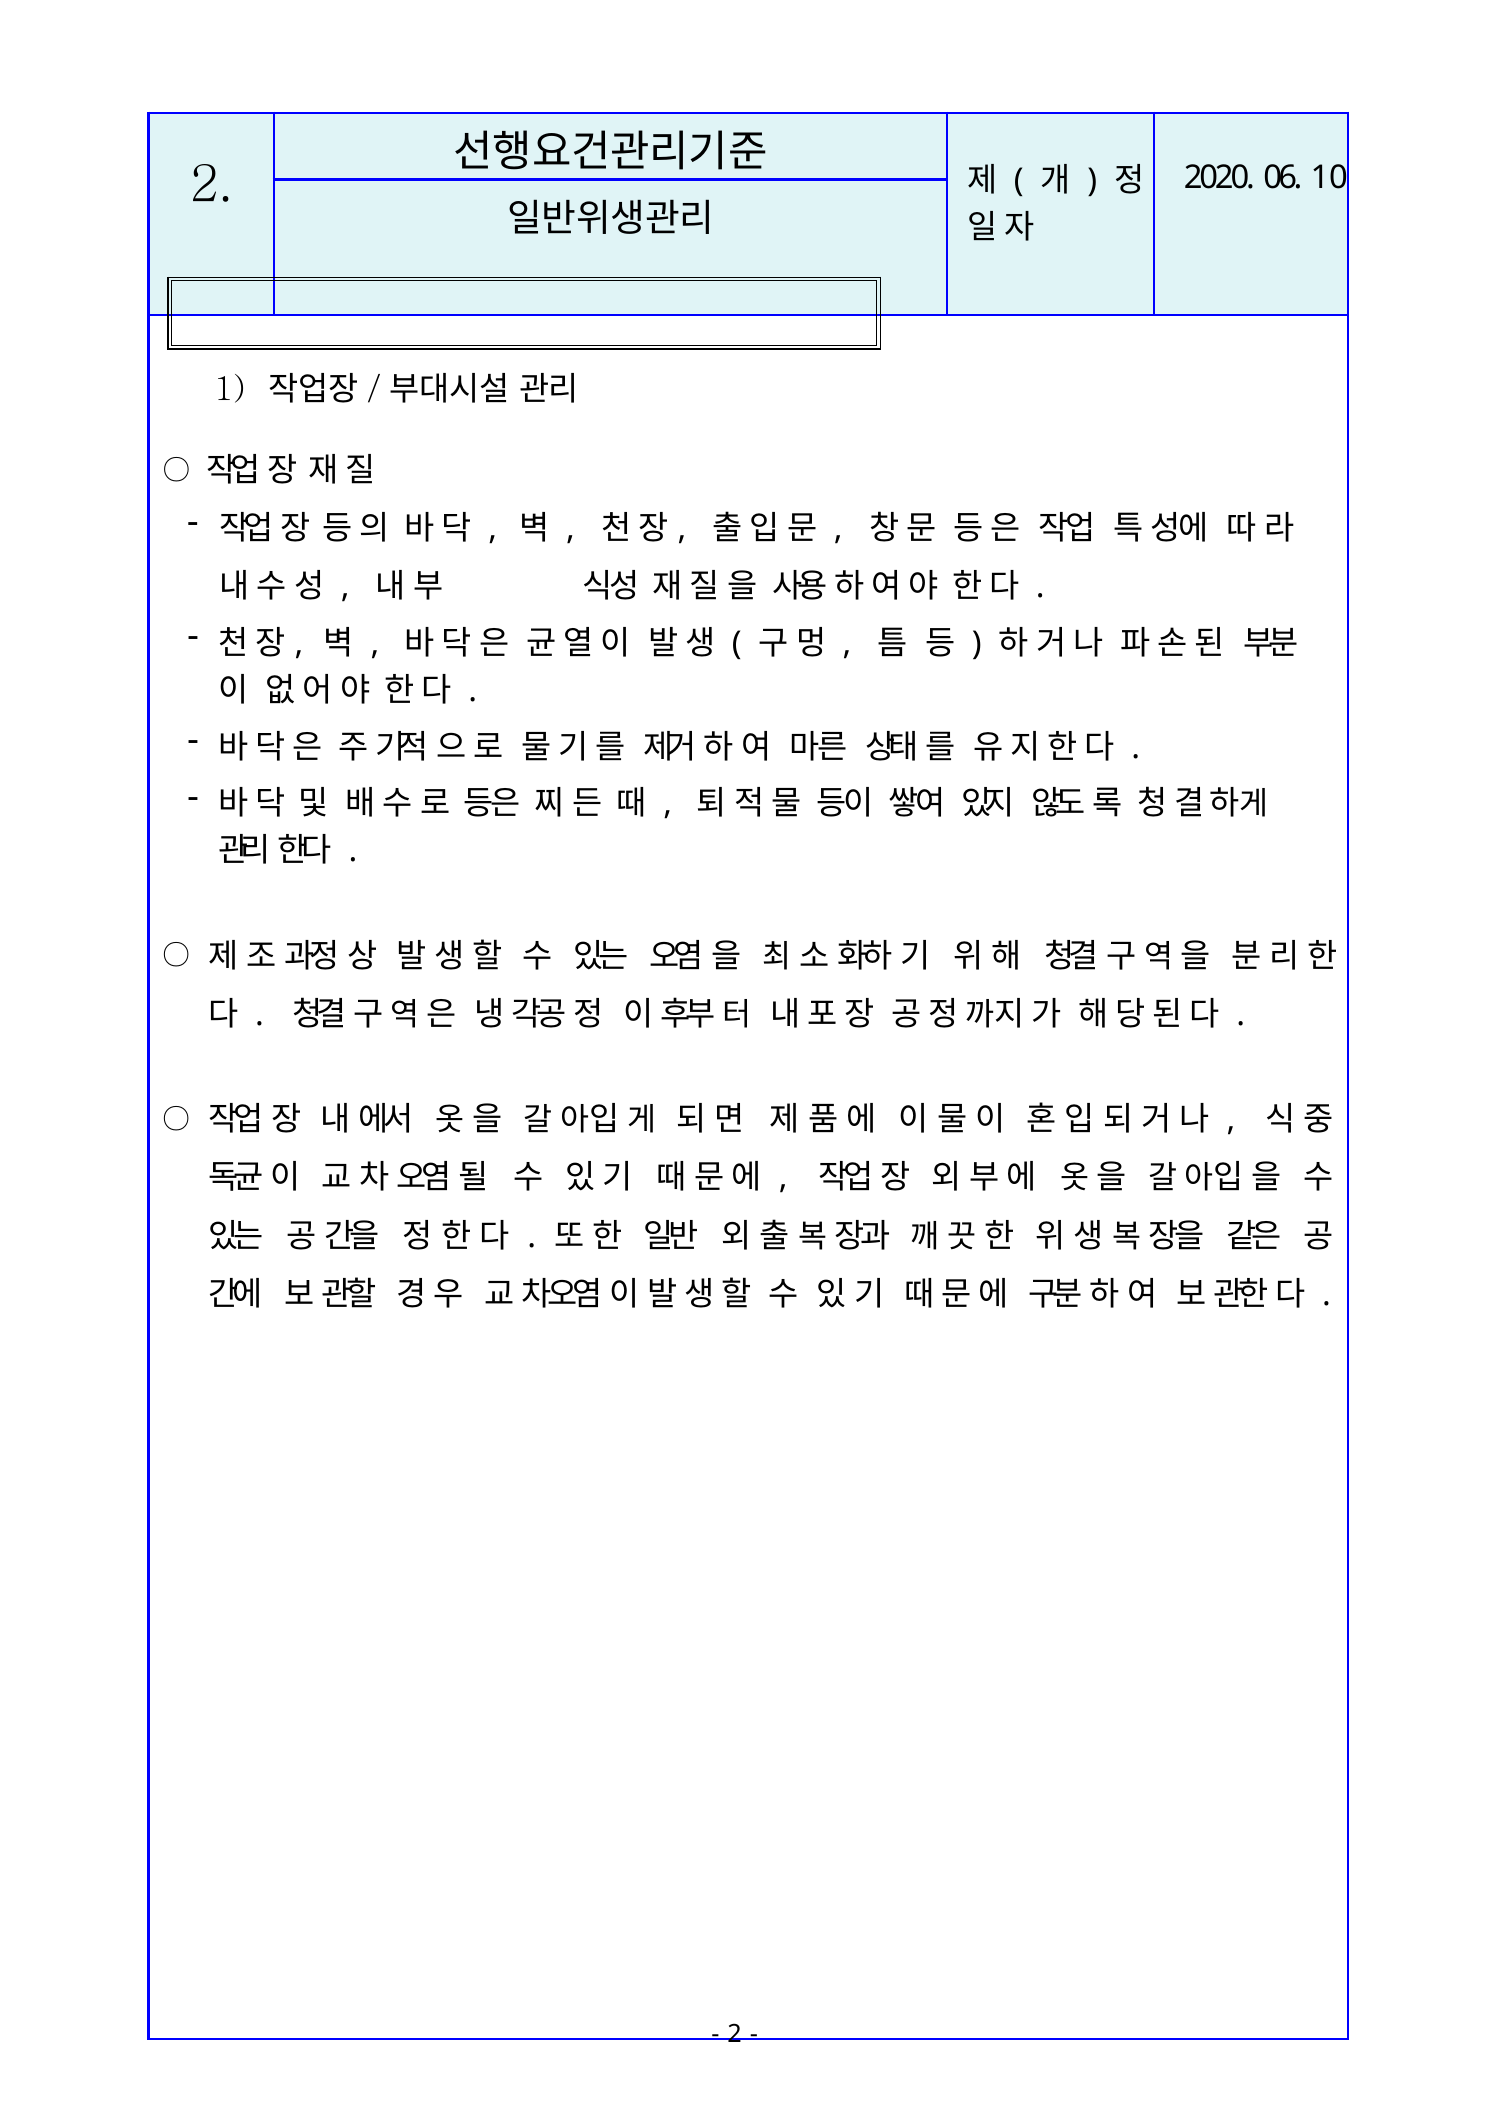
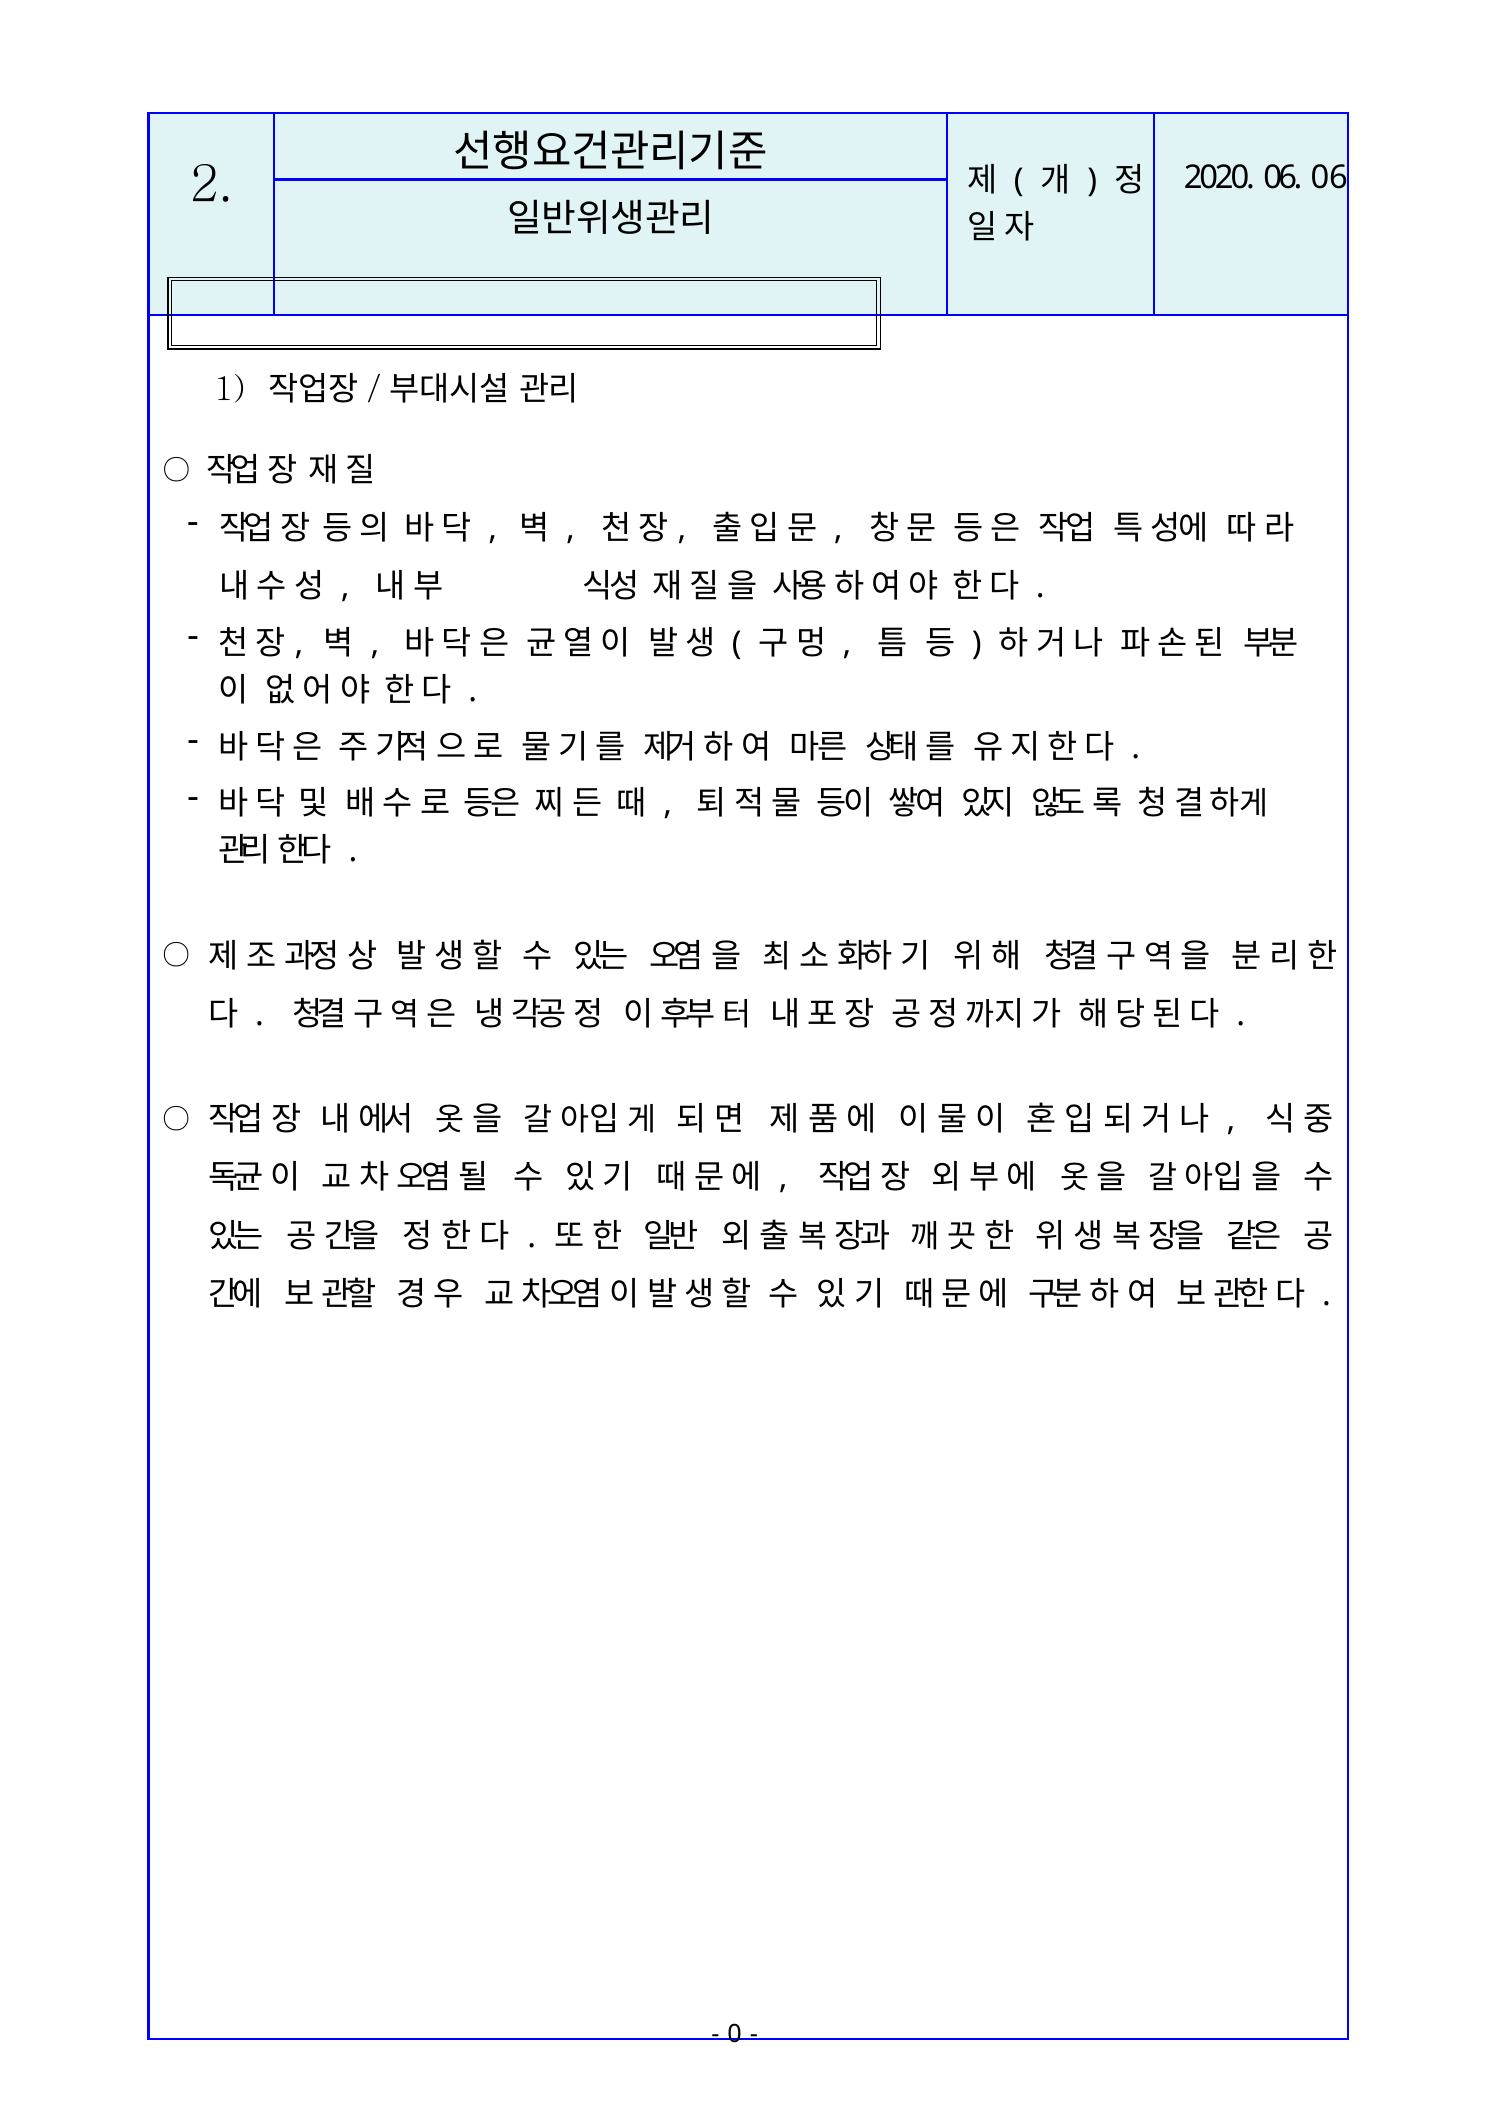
06 10: 10 -> 06
2 at (735, 2035): 2 -> 0
